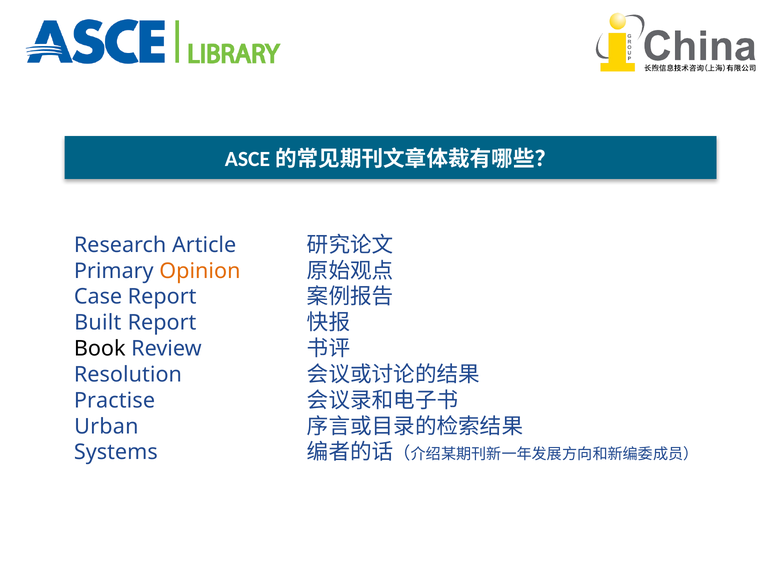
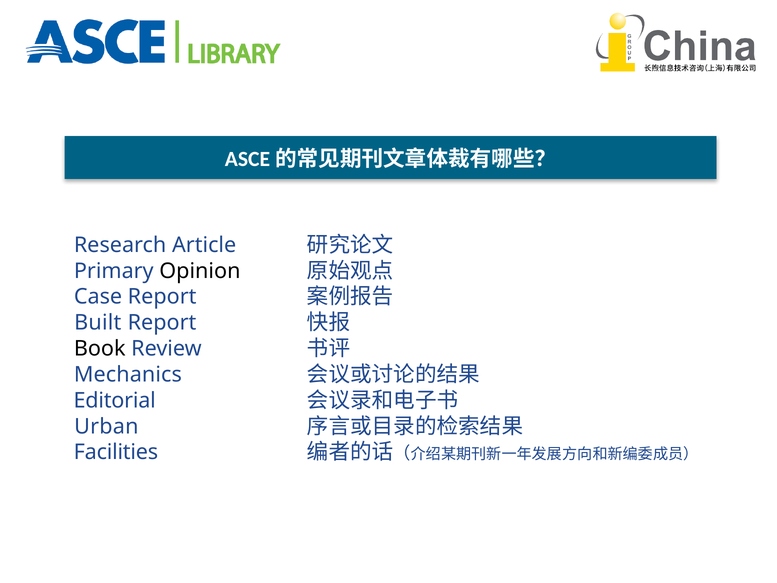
Opinion colour: orange -> black
Resolution: Resolution -> Mechanics
Practise: Practise -> Editorial
Systems: Systems -> Facilities
